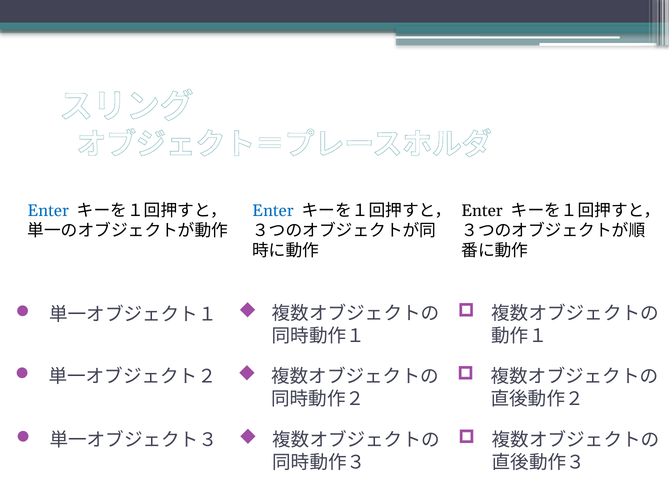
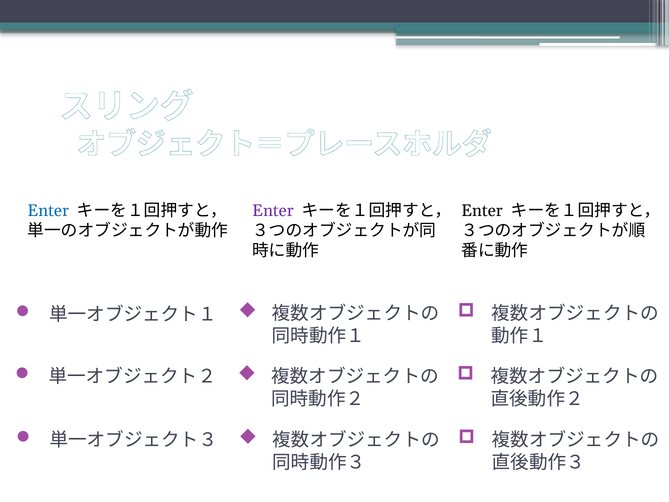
Enter at (273, 210) colour: blue -> purple
